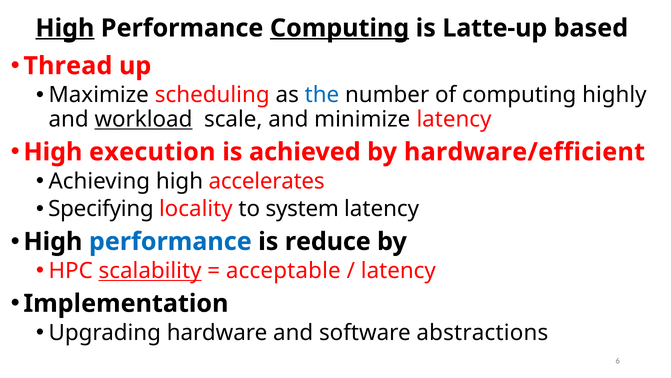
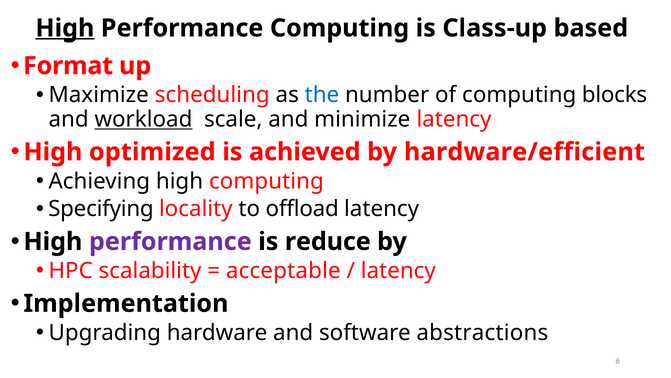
Computing at (340, 28) underline: present -> none
Latte-up: Latte-up -> Class-up
Thread: Thread -> Format
highly: highly -> blocks
execution: execution -> optimized
high accelerates: accelerates -> computing
system: system -> offload
performance at (170, 241) colour: blue -> purple
scalability underline: present -> none
